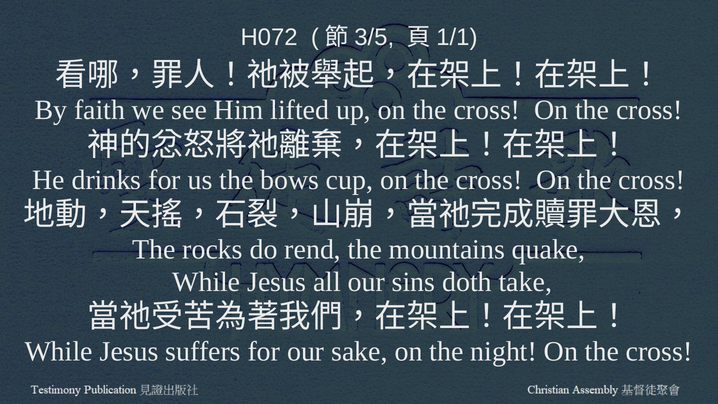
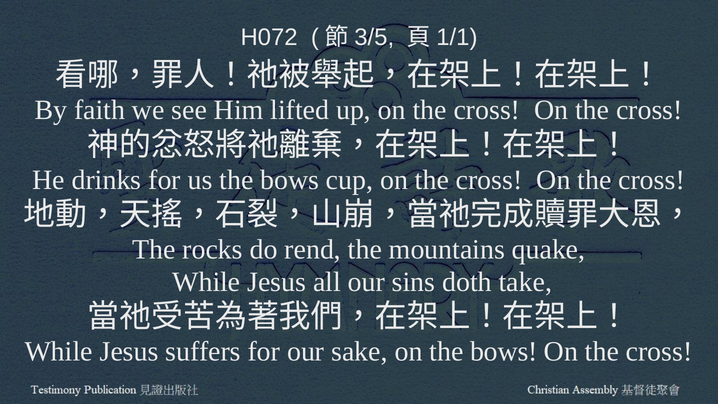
on the night: night -> bows
